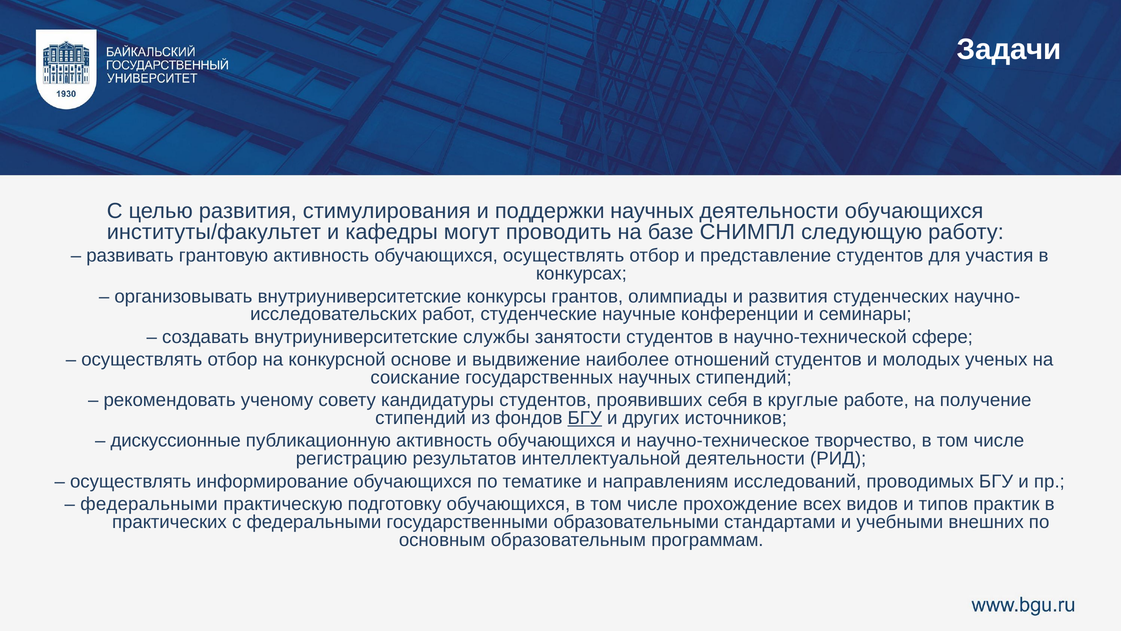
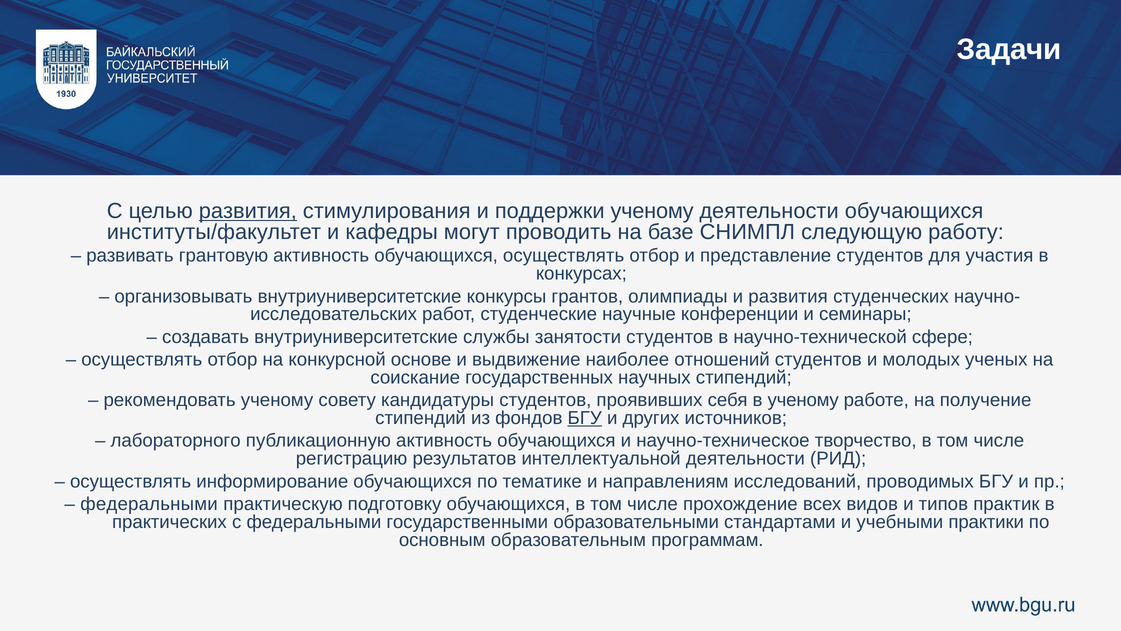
развития at (248, 211) underline: none -> present
поддержки научных: научных -> ученому
в круглые: круглые -> ученому
дискуссионные: дискуссионные -> лабораторного
внешних: внешних -> практики
